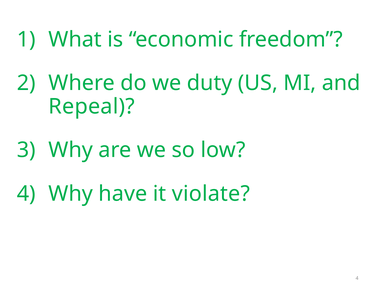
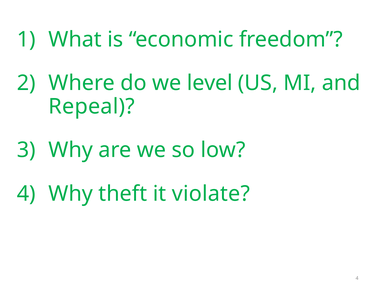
duty: duty -> level
have: have -> theft
